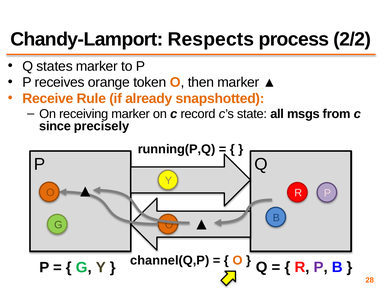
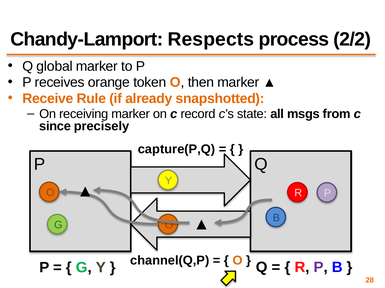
states: states -> global
running(P,Q: running(P,Q -> capture(P,Q
